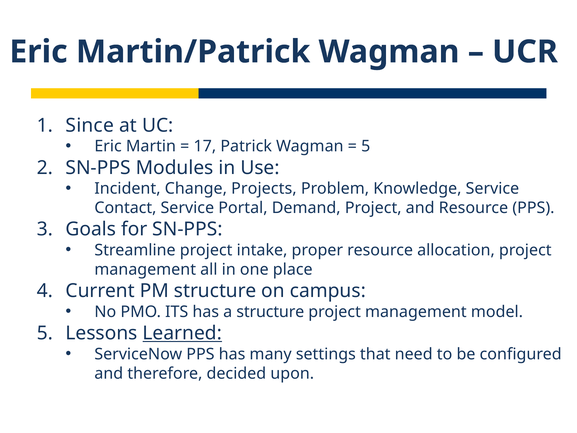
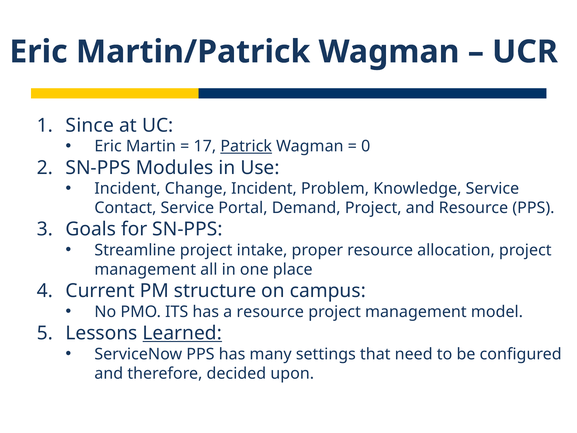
Patrick underline: none -> present
5 at (366, 146): 5 -> 0
Change Projects: Projects -> Incident
a structure: structure -> resource
